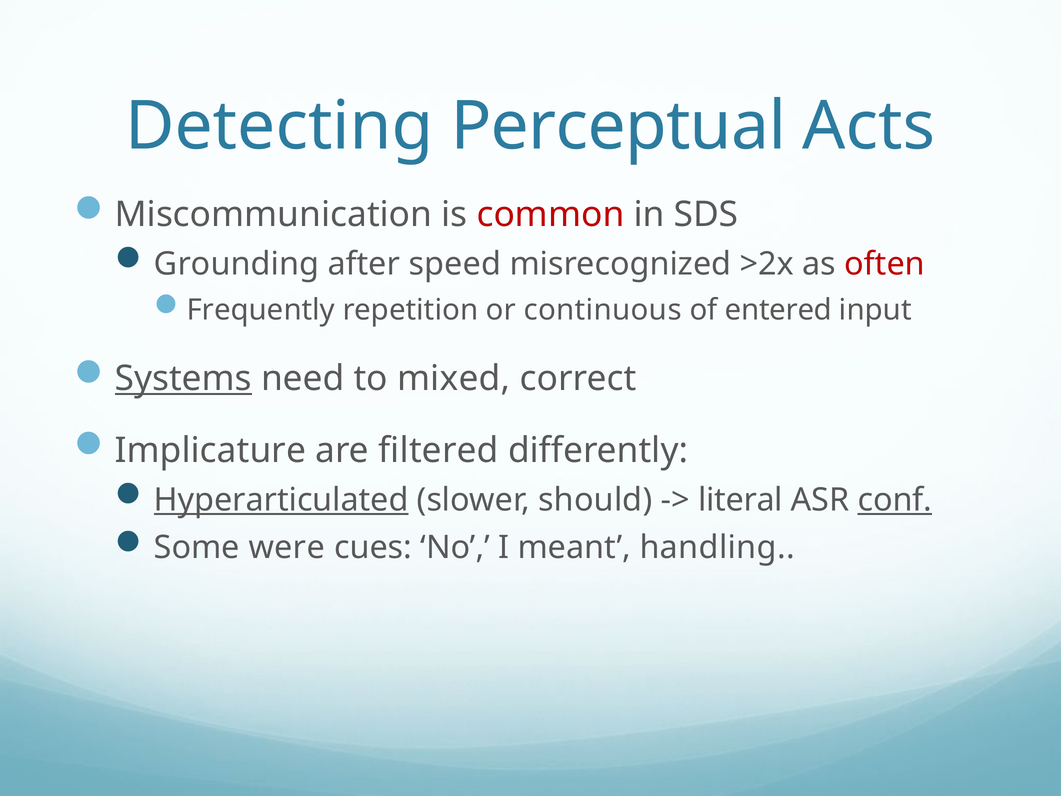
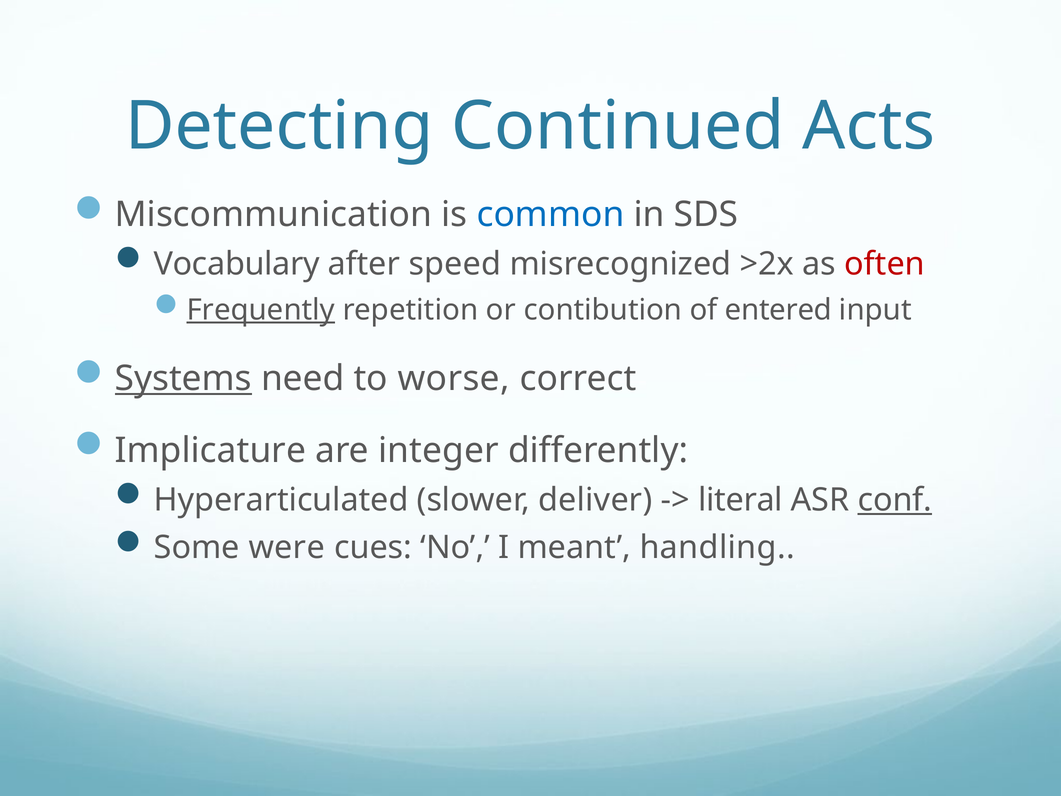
Perceptual: Perceptual -> Continued
common colour: red -> blue
Grounding: Grounding -> Vocabulary
Frequently underline: none -> present
continuous: continuous -> contibution
mixed: mixed -> worse
filtered: filtered -> integer
Hyperarticulated underline: present -> none
should: should -> deliver
